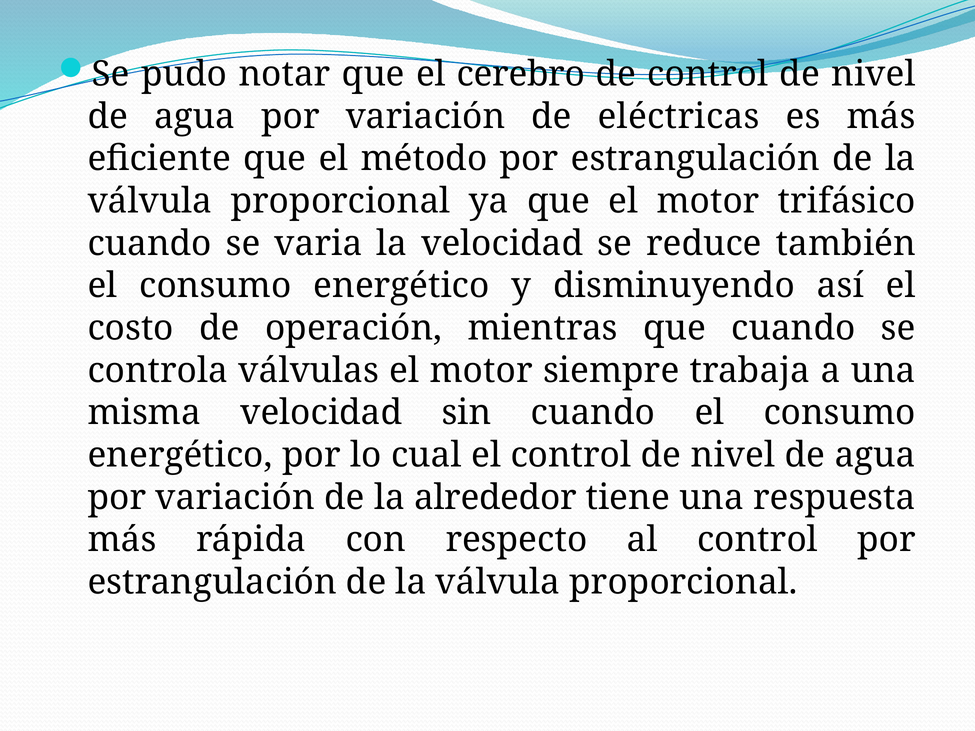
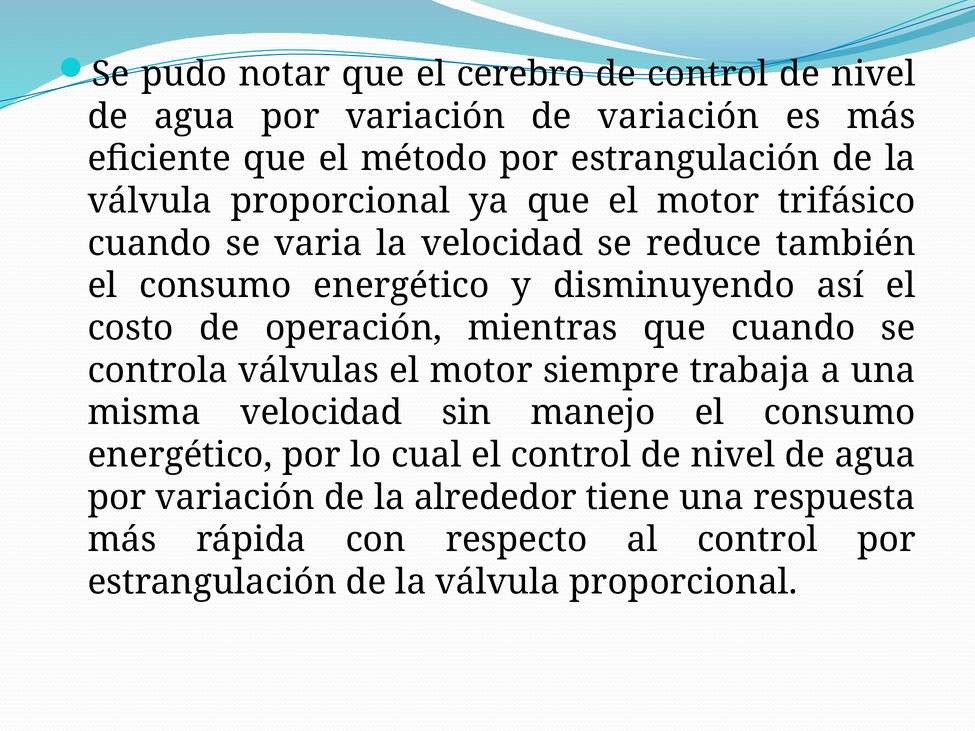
de eléctricas: eléctricas -> variación
sin cuando: cuando -> manejo
